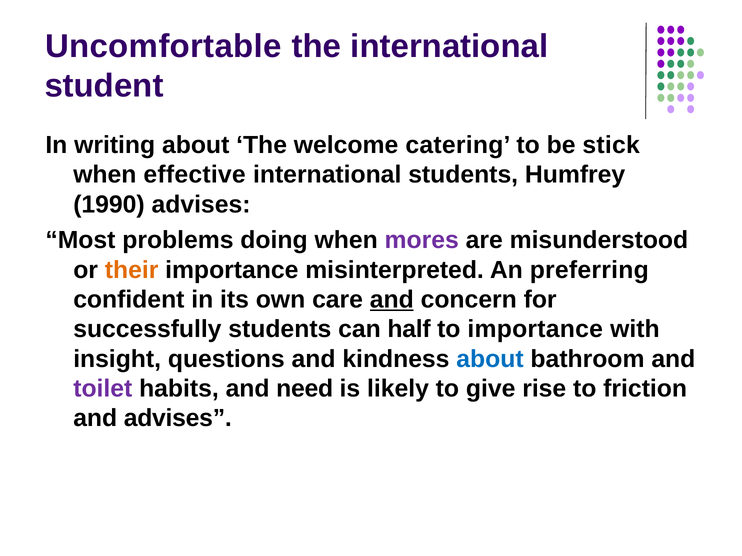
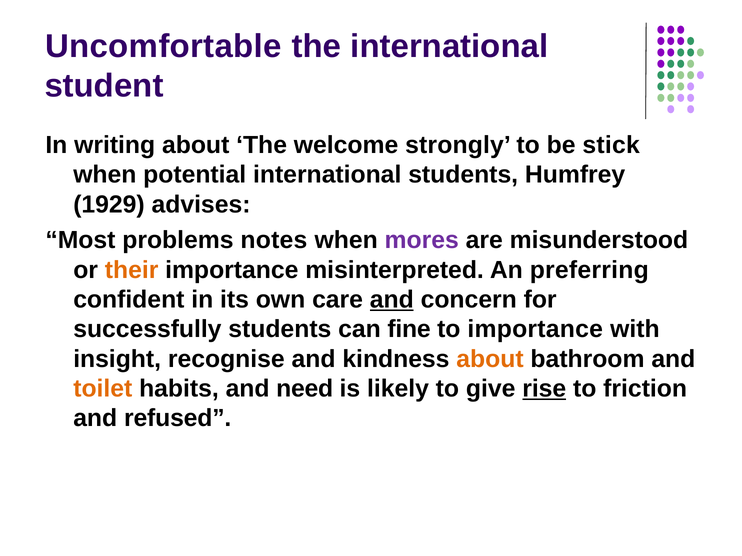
catering: catering -> strongly
effective: effective -> potential
1990: 1990 -> 1929
doing: doing -> notes
half: half -> fine
questions: questions -> recognise
about at (490, 359) colour: blue -> orange
toilet colour: purple -> orange
rise underline: none -> present
and advises: advises -> refused
